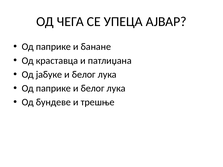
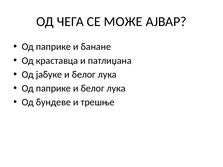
УПЕЦА: УПЕЦА -> МОЖЕ
